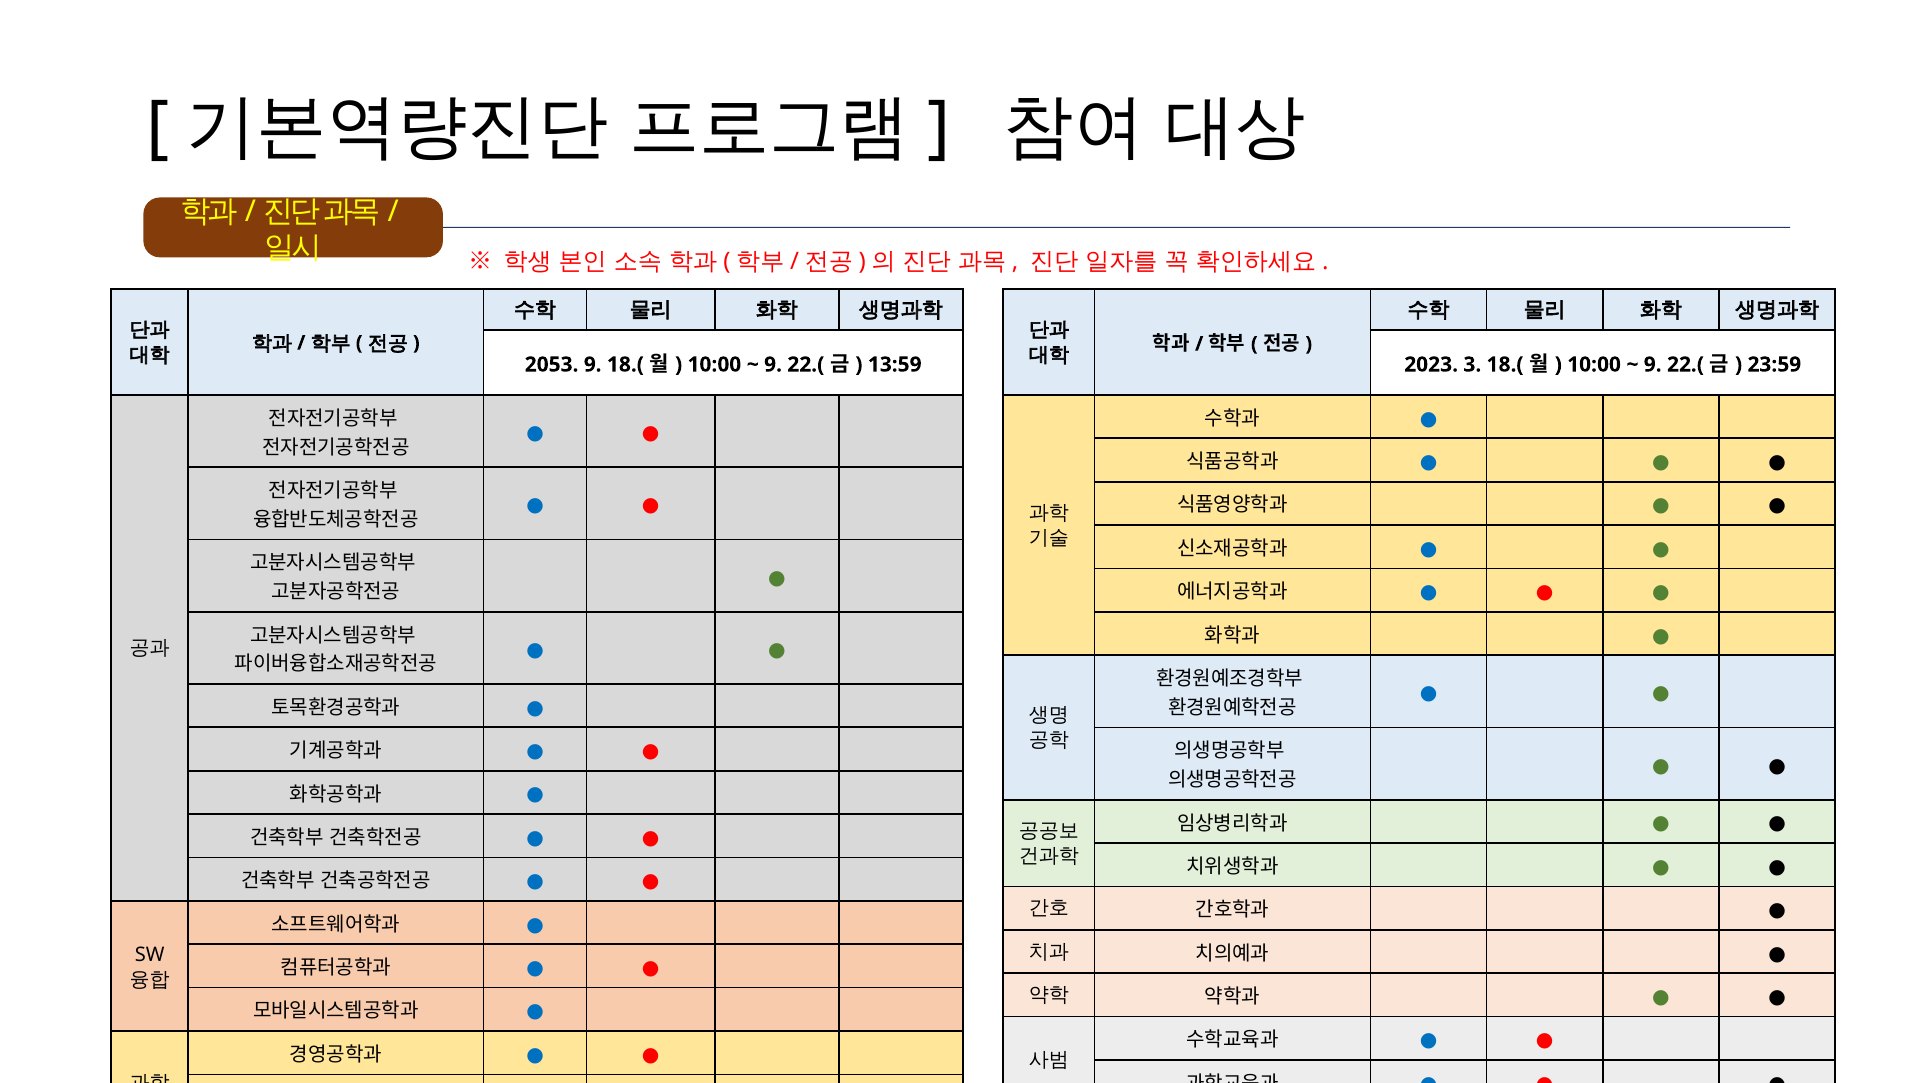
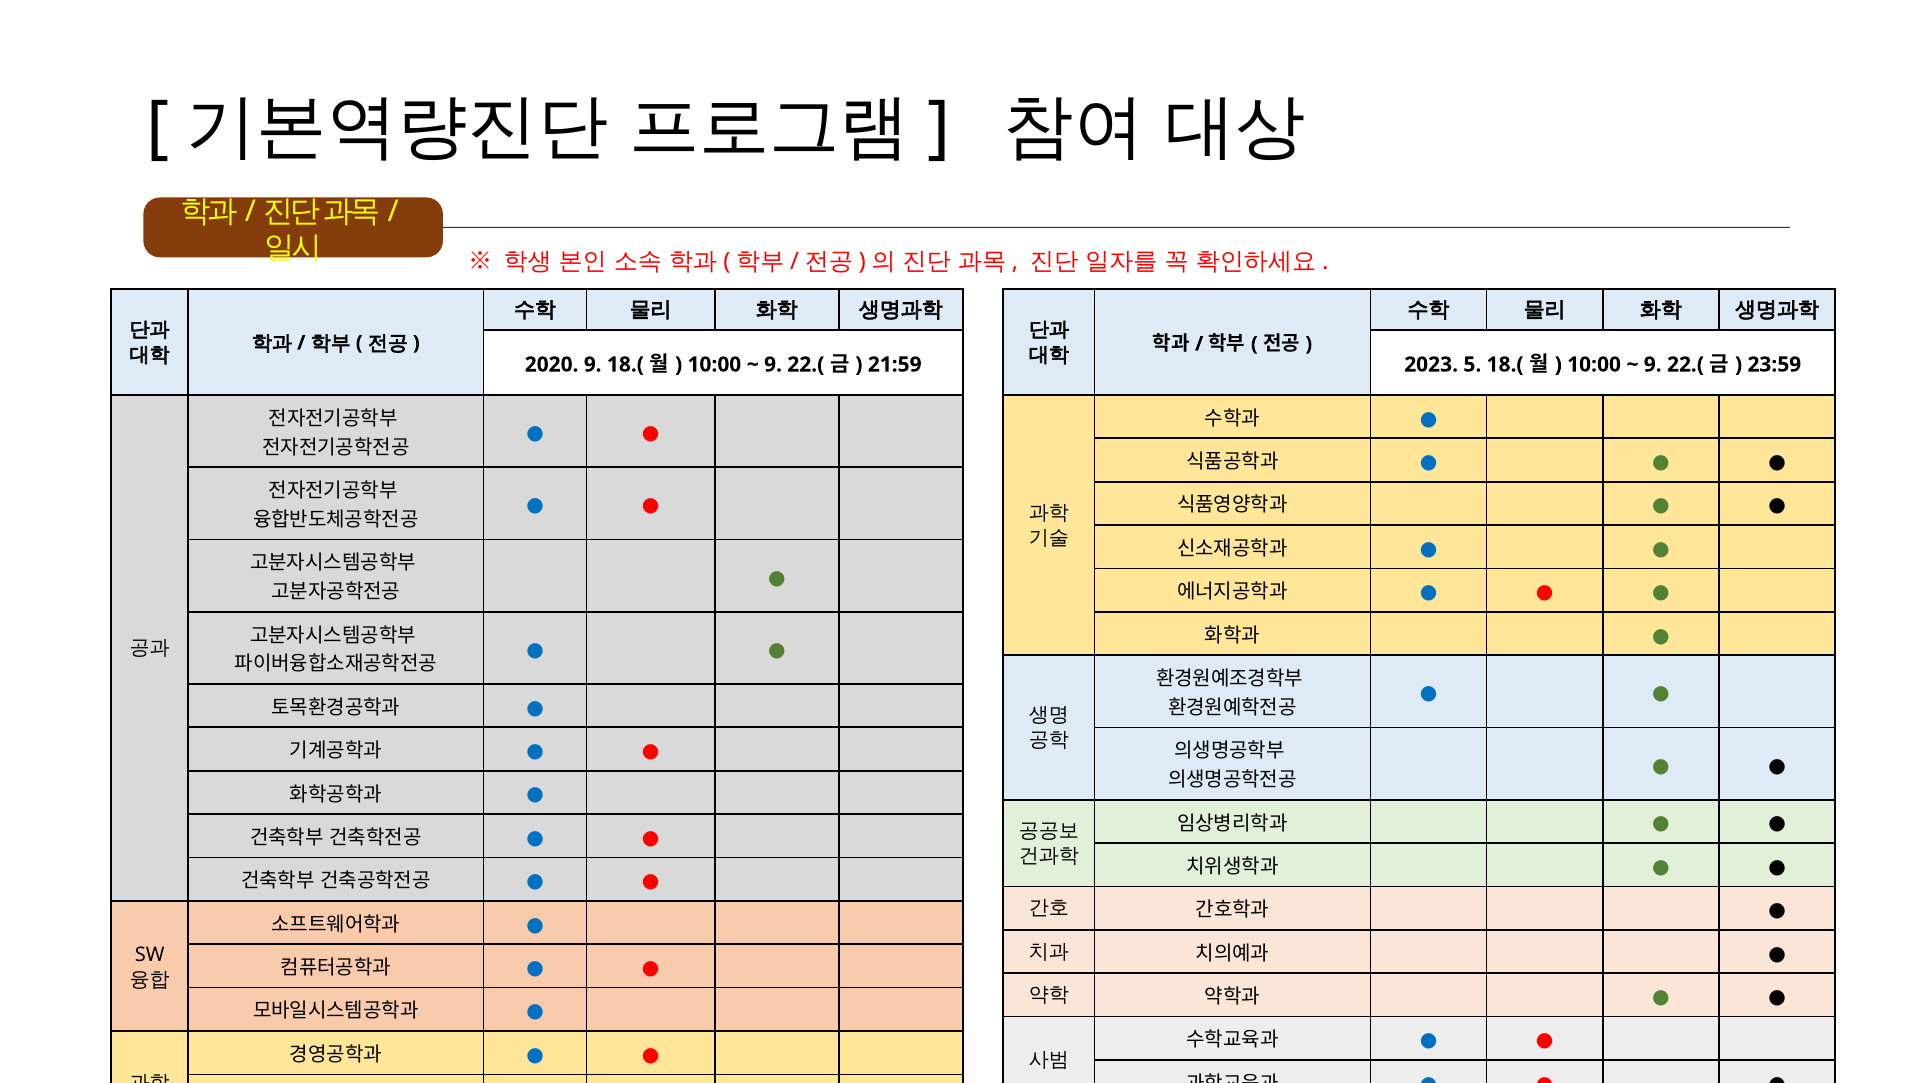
2053: 2053 -> 2020
13:59: 13:59 -> 21:59
3: 3 -> 5
